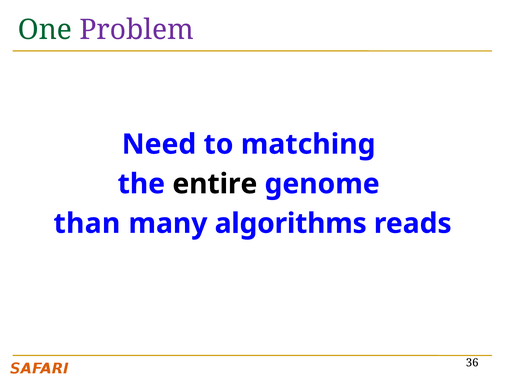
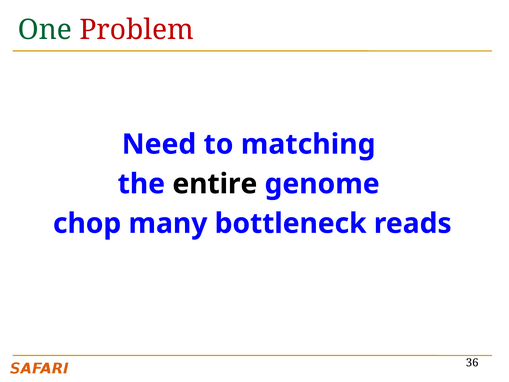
Problem colour: purple -> red
than: than -> chop
algorithms: algorithms -> bottleneck
